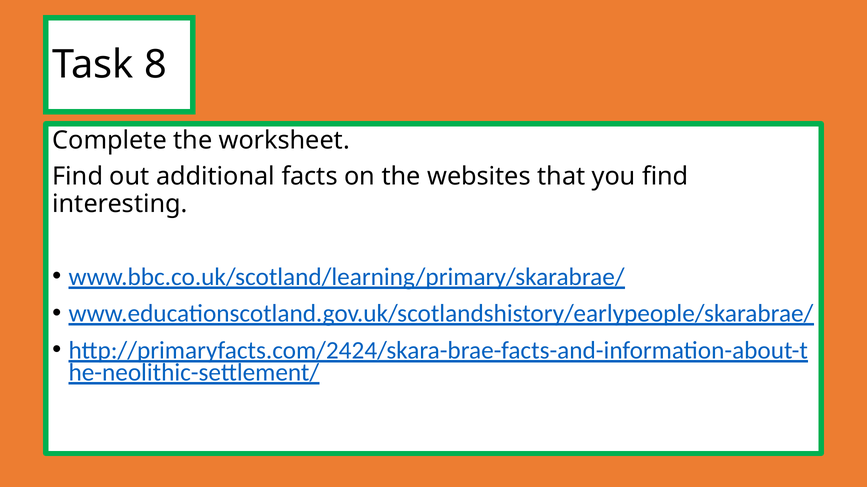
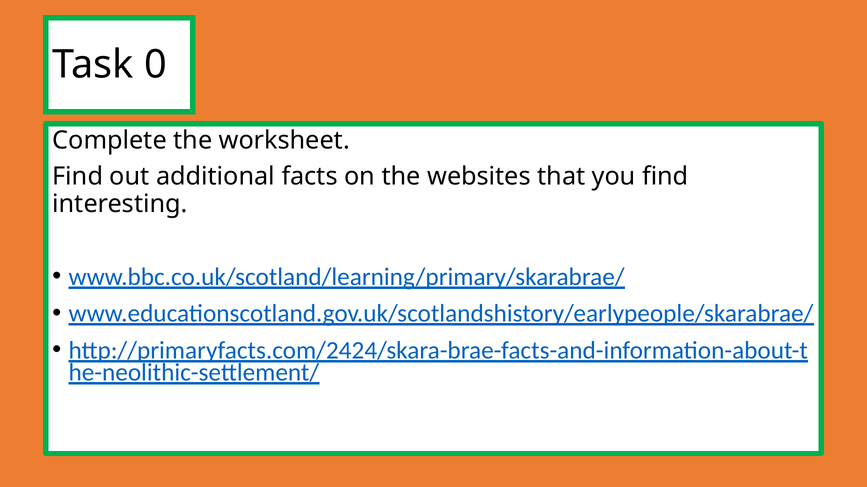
8: 8 -> 0
